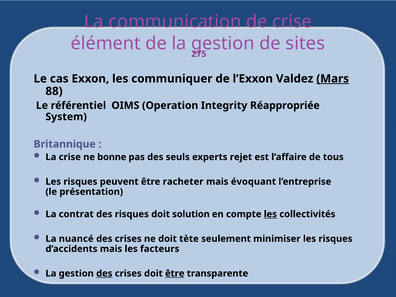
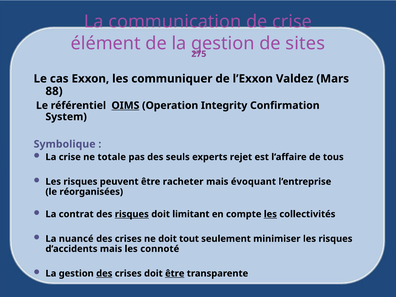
Mars underline: present -> none
OIMS underline: none -> present
Réappropriée: Réappropriée -> Confirmation
Britannique: Britannique -> Symbolique
bonne: bonne -> totale
présentation: présentation -> réorganisées
risques at (132, 214) underline: none -> present
solution: solution -> limitant
tète: tète -> tout
facteurs: facteurs -> connoté
